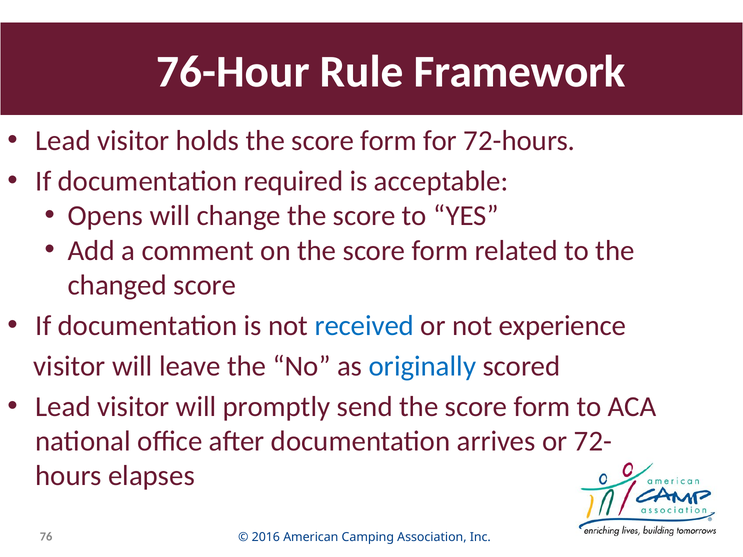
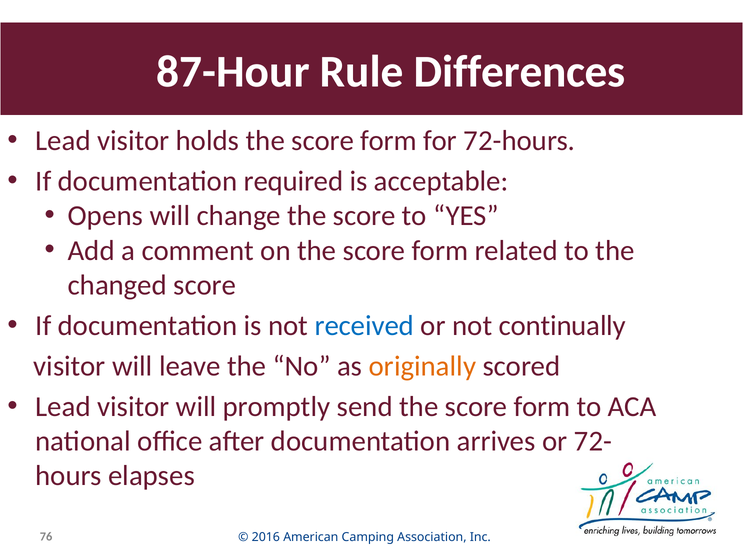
76-Hour: 76-Hour -> 87-Hour
Framework: Framework -> Differences
experience: experience -> continually
originally colour: blue -> orange
